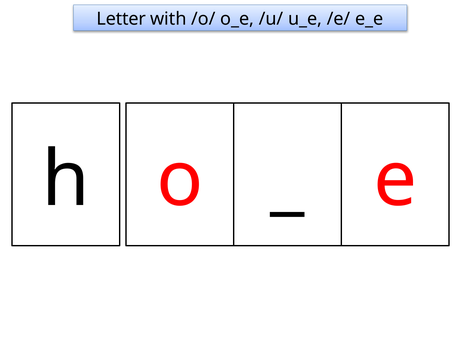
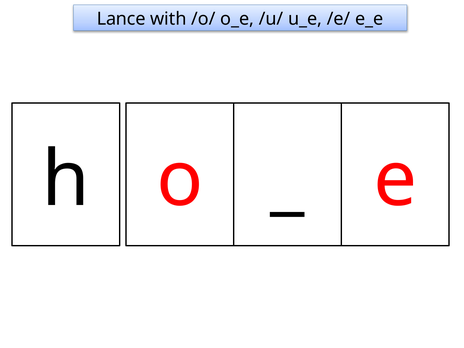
Letter: Letter -> Lance
